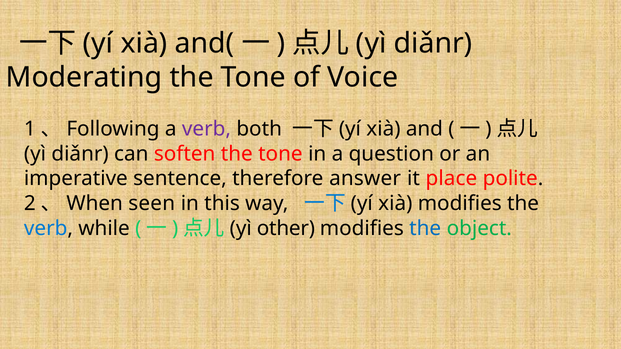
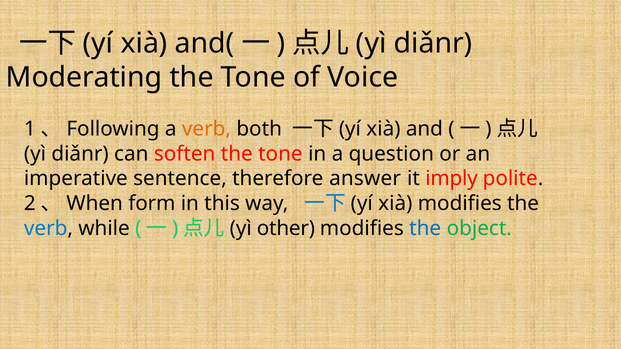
verb at (206, 129) colour: purple -> orange
place: place -> imply
seen: seen -> form
